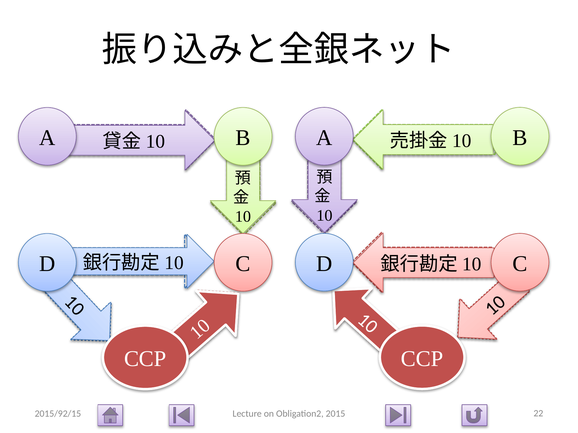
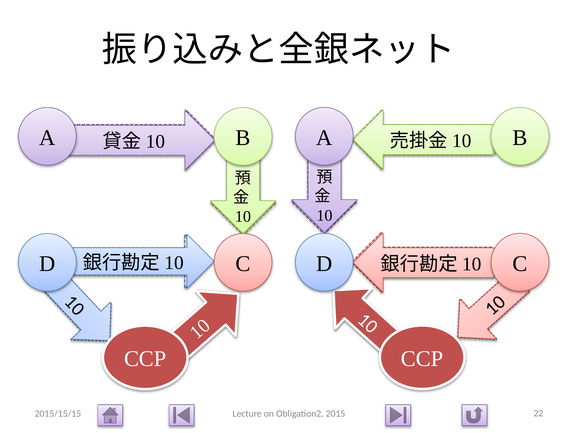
2015/92/15: 2015/92/15 -> 2015/15/15
